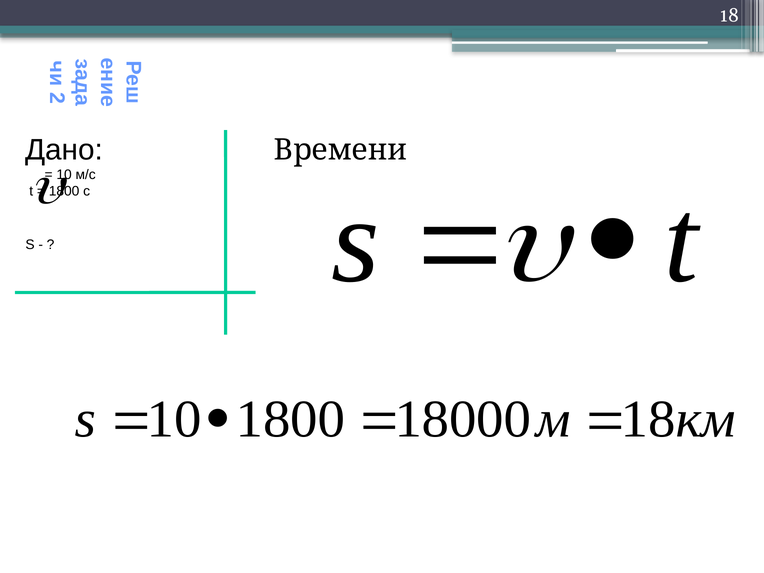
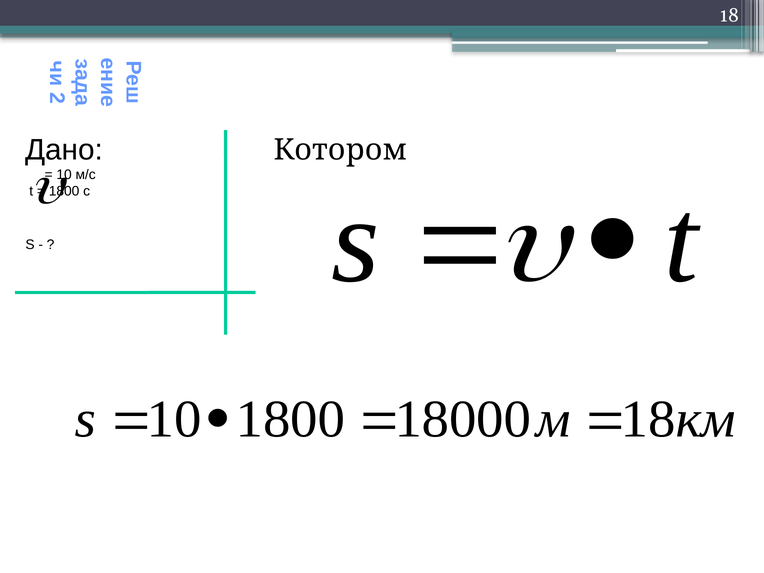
Времени: Времени -> Котором
